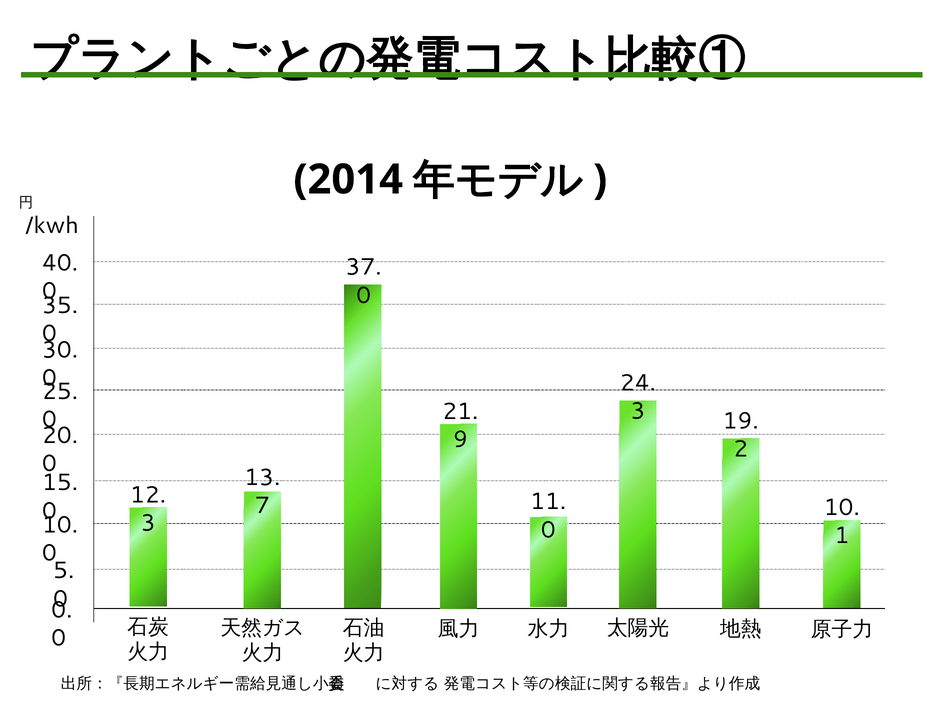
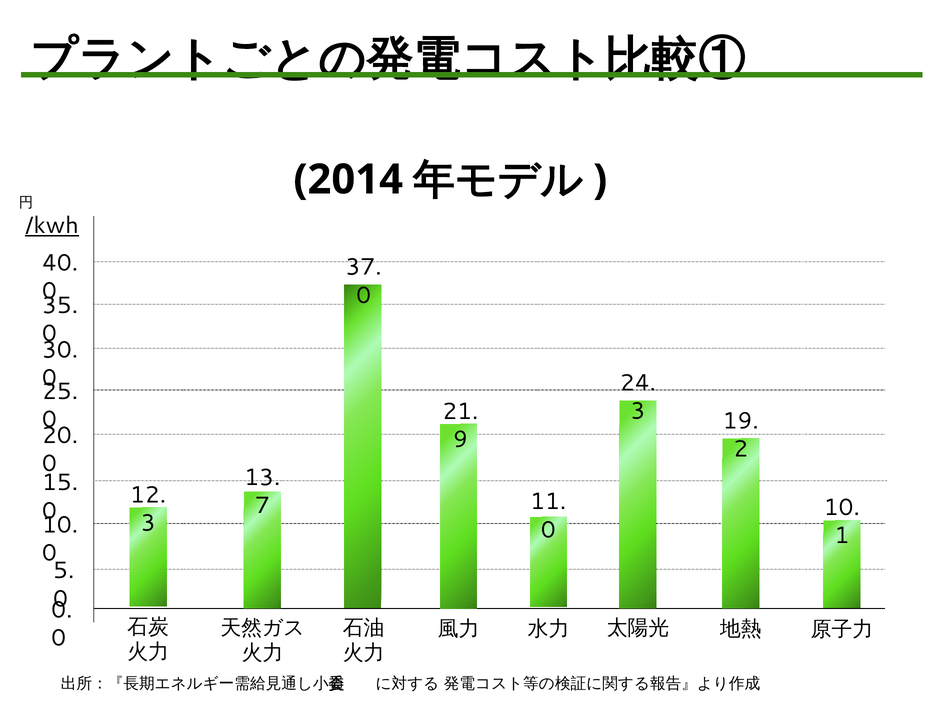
/kwh underline: none -> present
